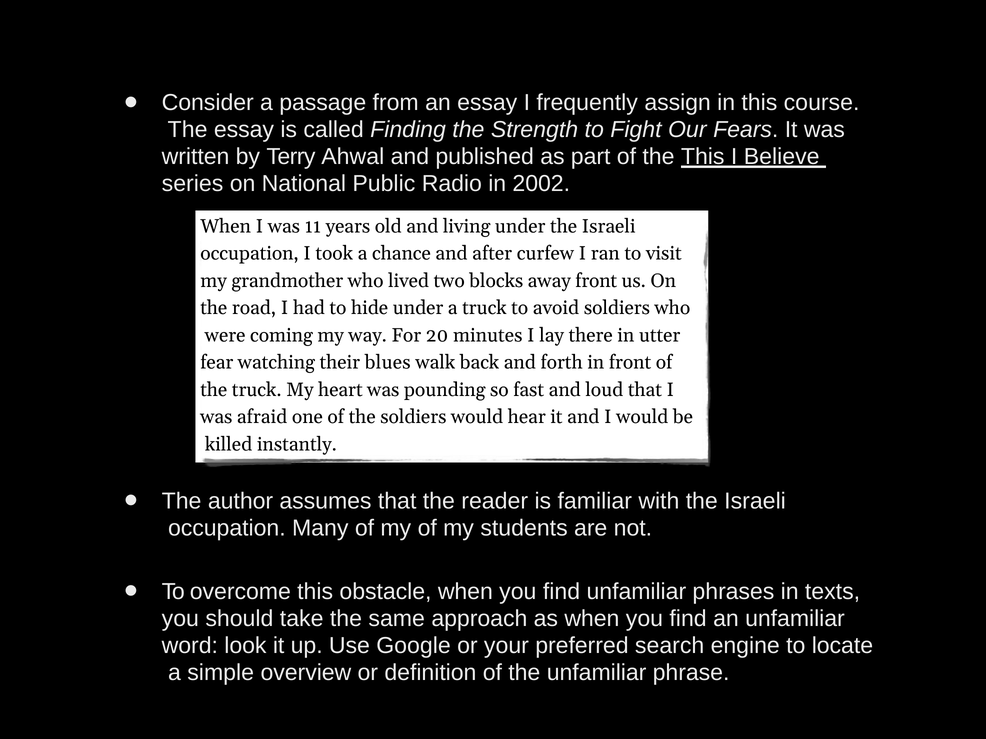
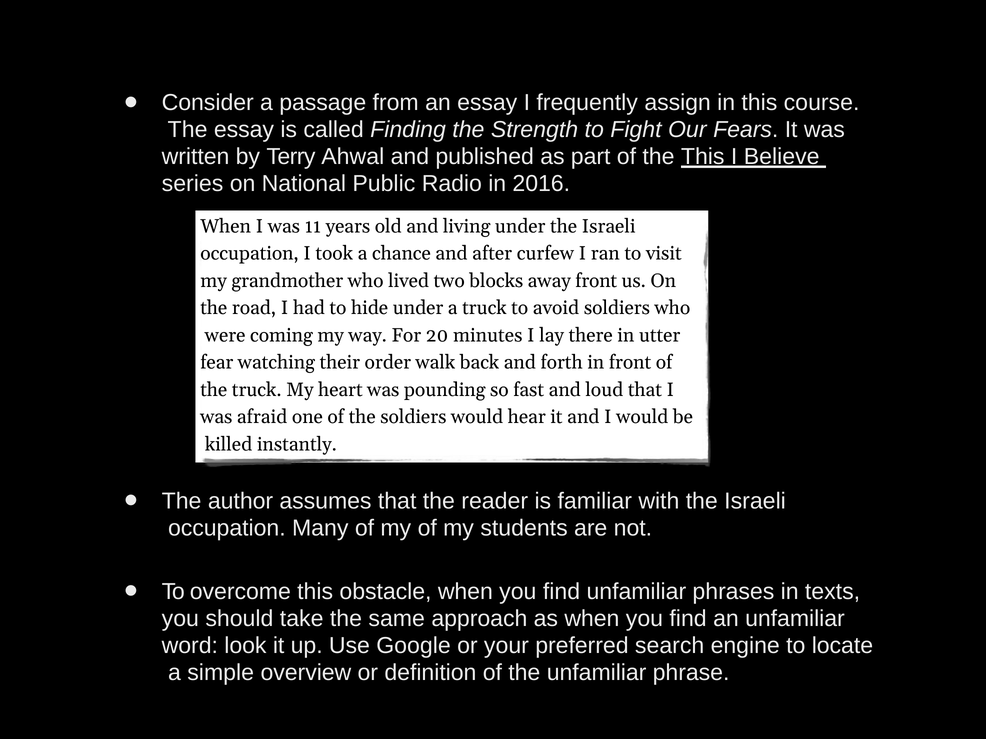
2002: 2002 -> 2016
blues: blues -> order
